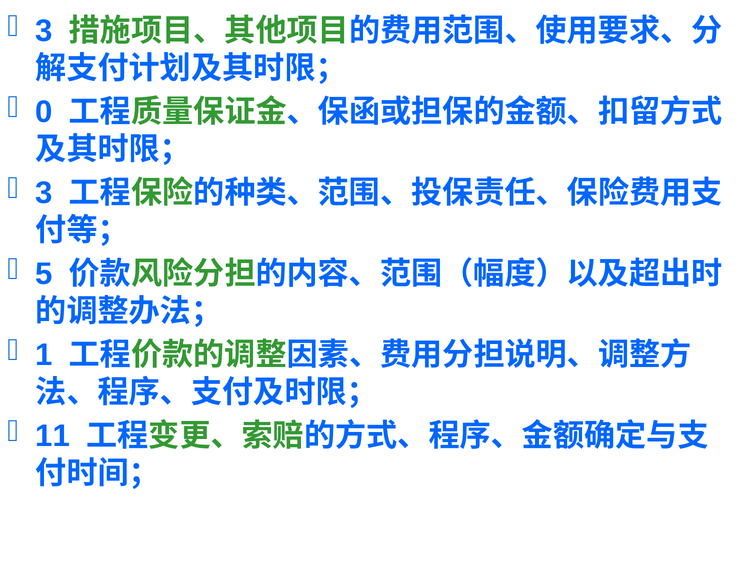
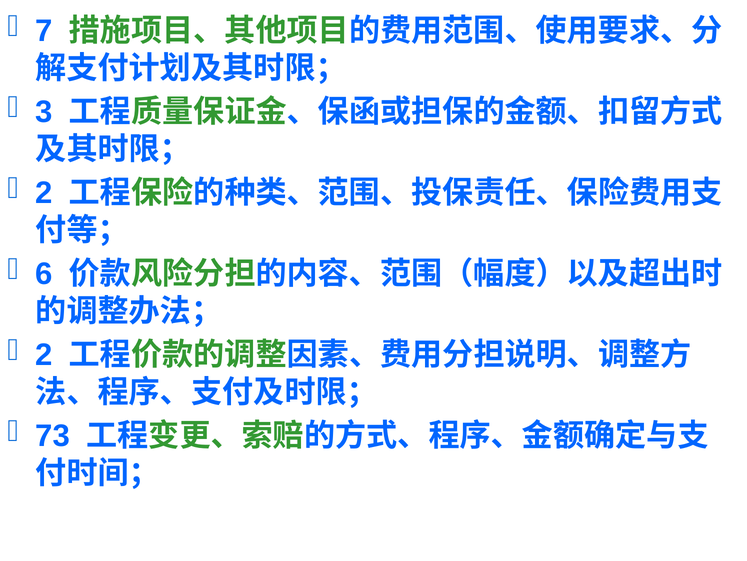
3 at (44, 31): 3 -> 7
0: 0 -> 3
3 at (44, 193): 3 -> 2
5: 5 -> 6
1 at (44, 355): 1 -> 2
11: 11 -> 73
